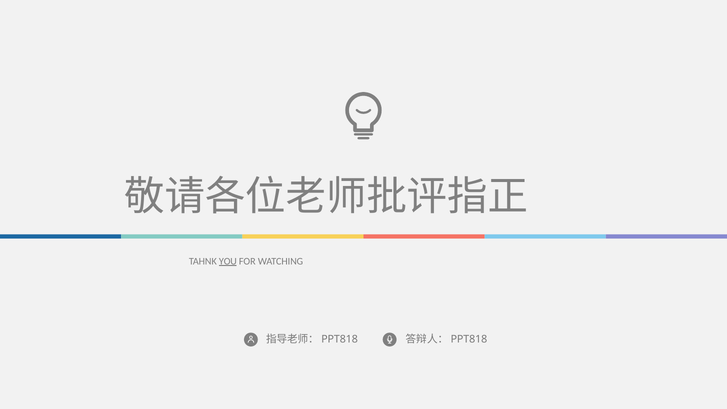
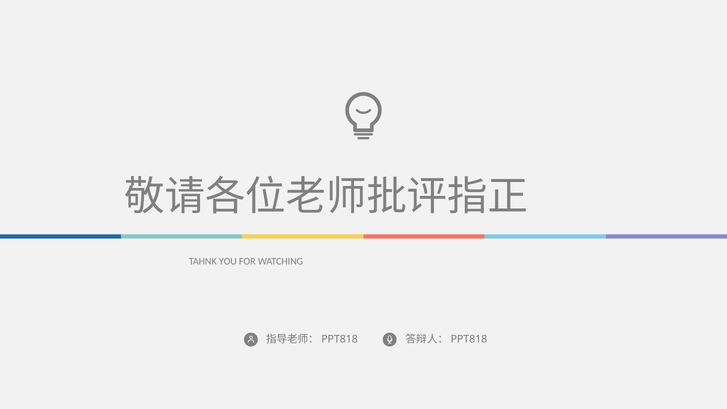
YOU underline: present -> none
